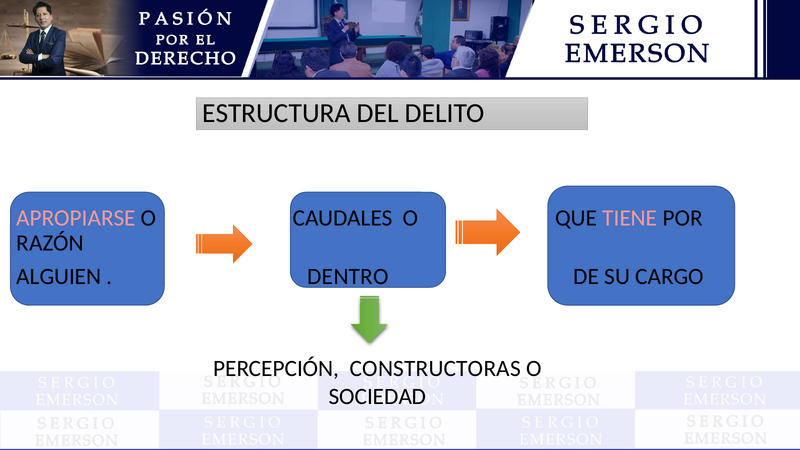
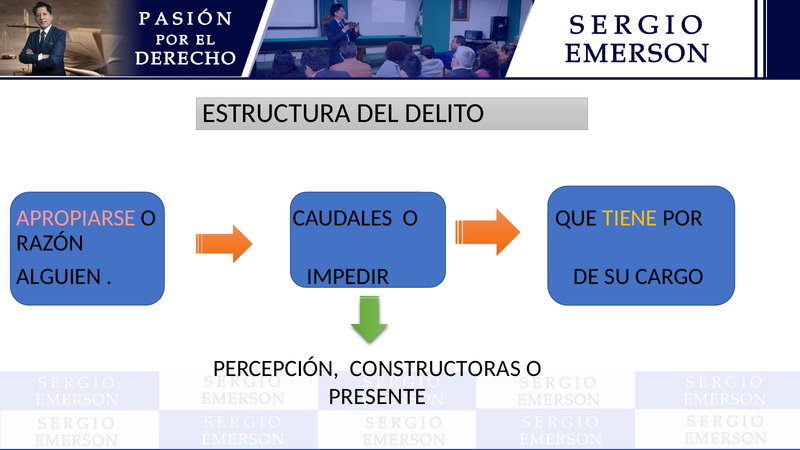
TIENE colour: pink -> yellow
DENTRO: DENTRO -> IMPEDIR
SOCIEDAD: SOCIEDAD -> PRESENTE
